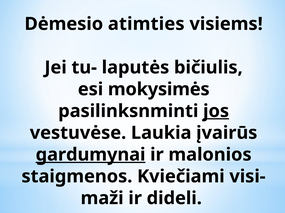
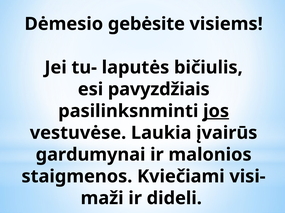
atimties: atimties -> gebėsite
mokysimės: mokysimės -> pavyzdžiais
gardumynai underline: present -> none
